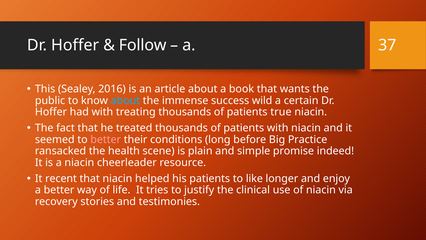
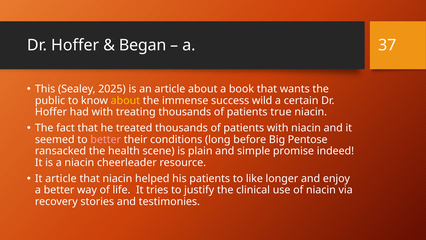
Follow: Follow -> Began
2016: 2016 -> 2025
about at (125, 100) colour: light blue -> yellow
Practice: Practice -> Pentose
It recent: recent -> article
